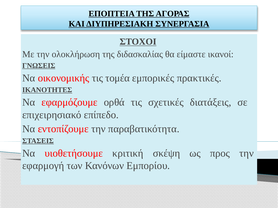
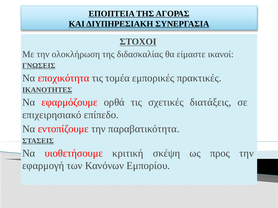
οικονομικής: οικονομικής -> εποχικότητα
